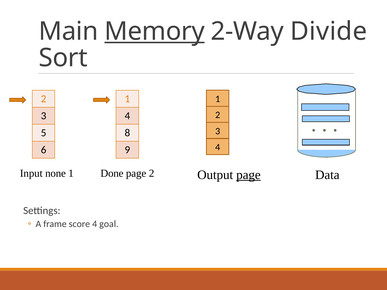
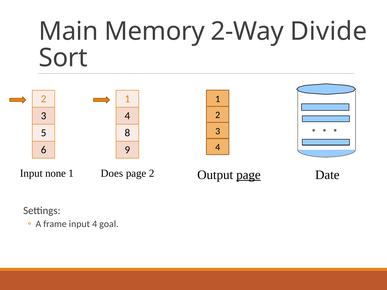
Memory underline: present -> none
Done: Done -> Does
Data: Data -> Date
frame score: score -> input
